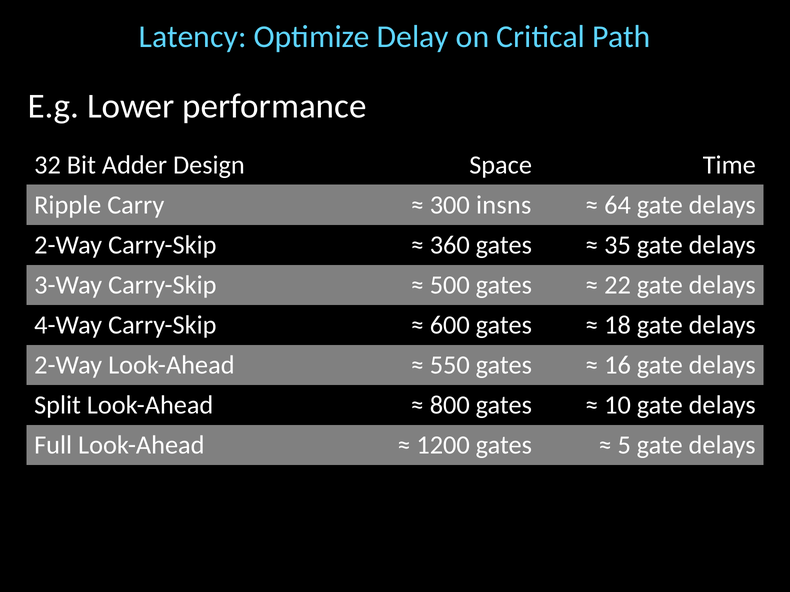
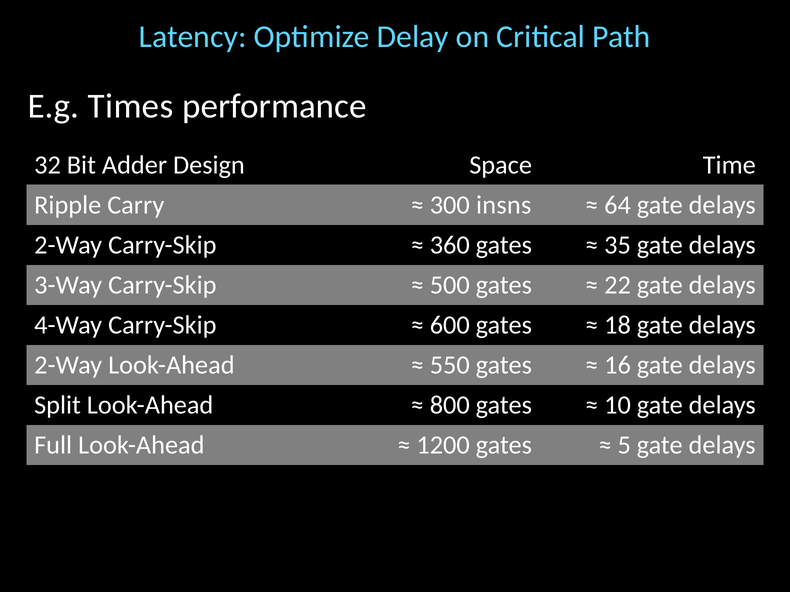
Lower: Lower -> Times
